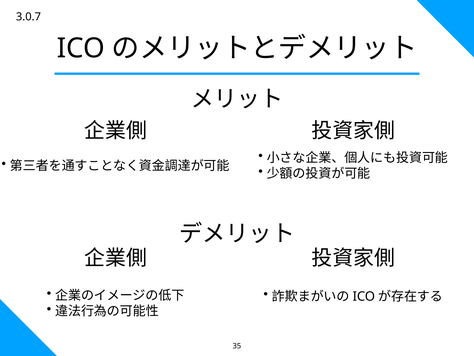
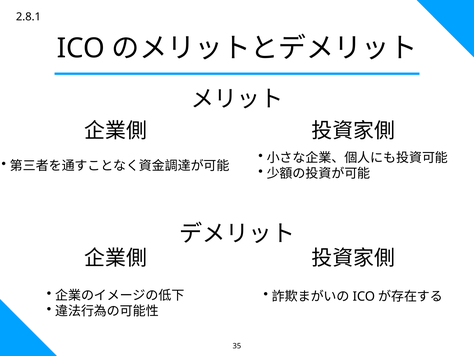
3.0.7: 3.0.7 -> 2.8.1
